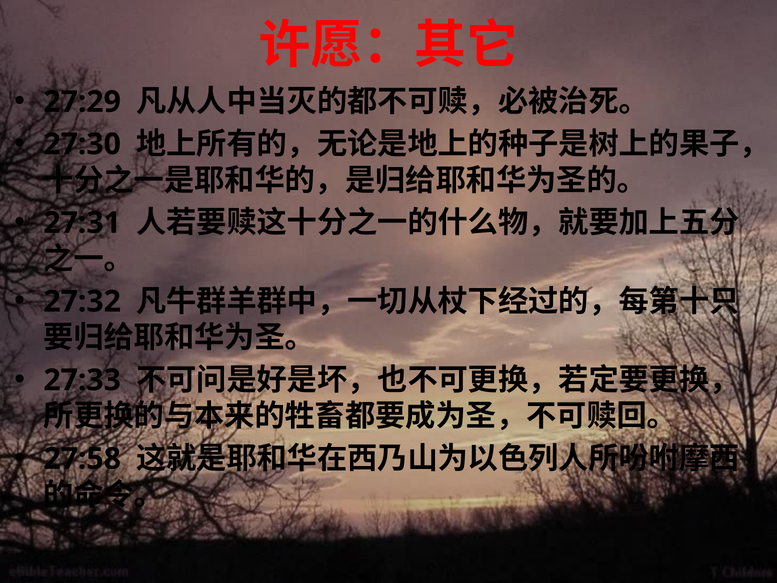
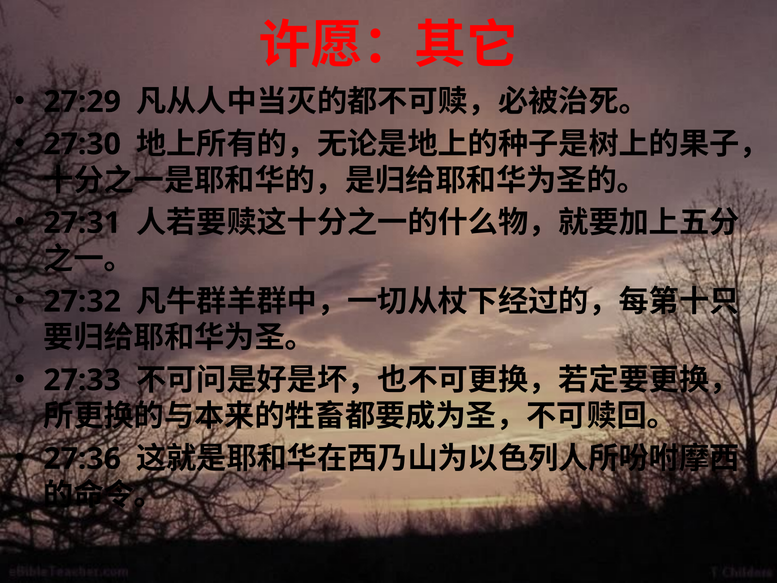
27:58: 27:58 -> 27:36
